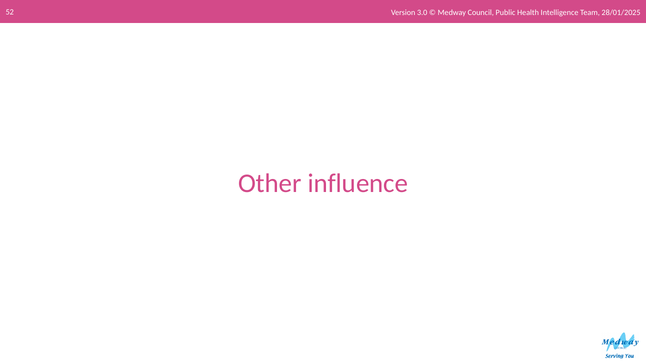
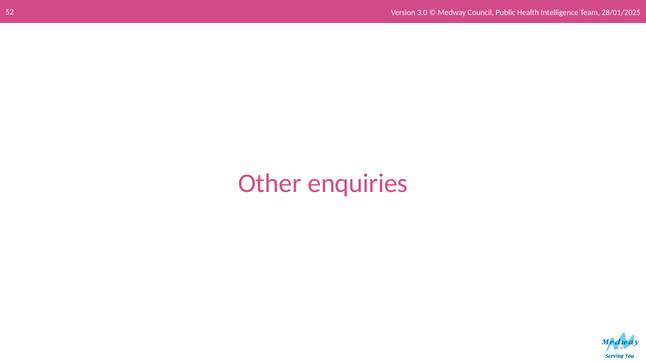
influence: influence -> enquiries
